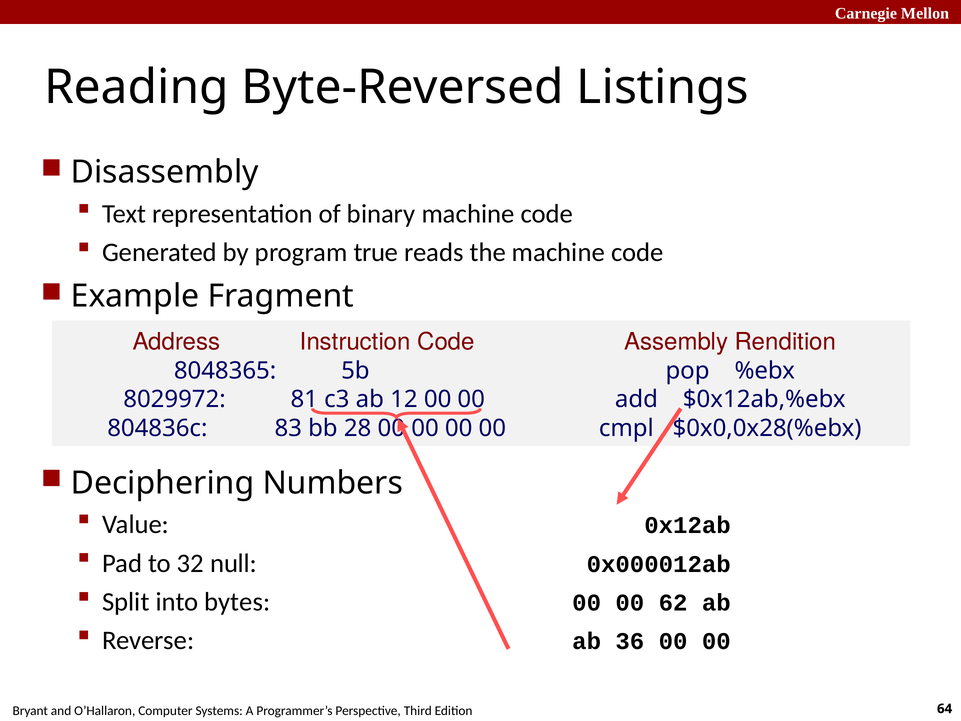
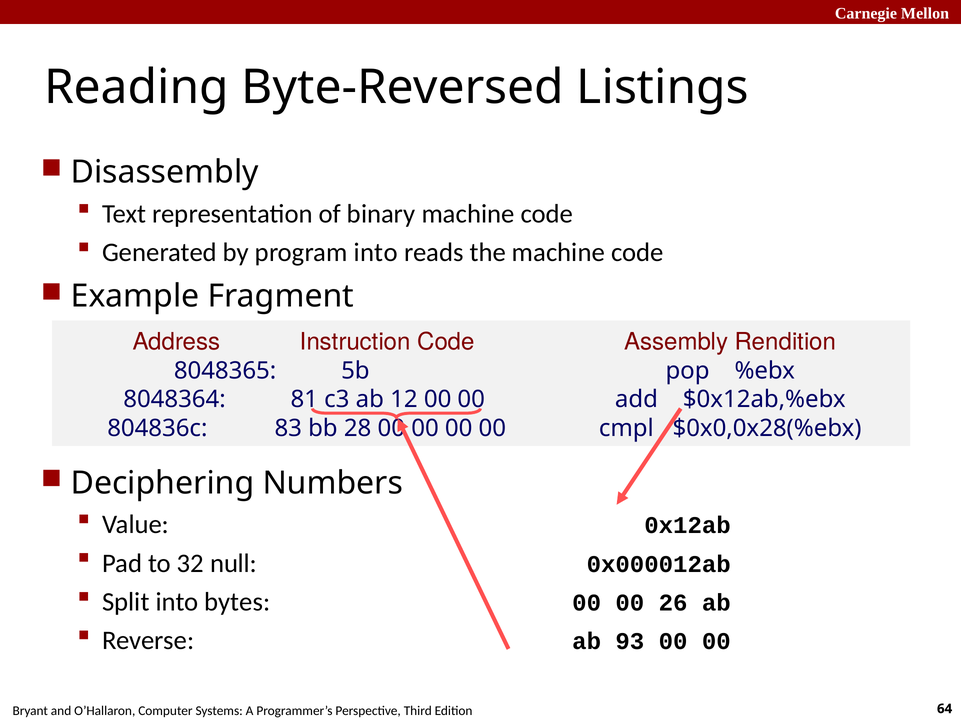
program true: true -> into
8029972: 8029972 -> 8048364
62: 62 -> 26
36: 36 -> 93
